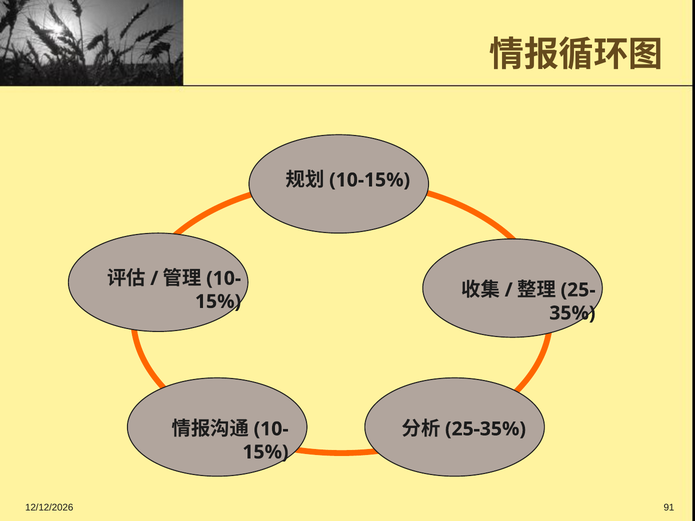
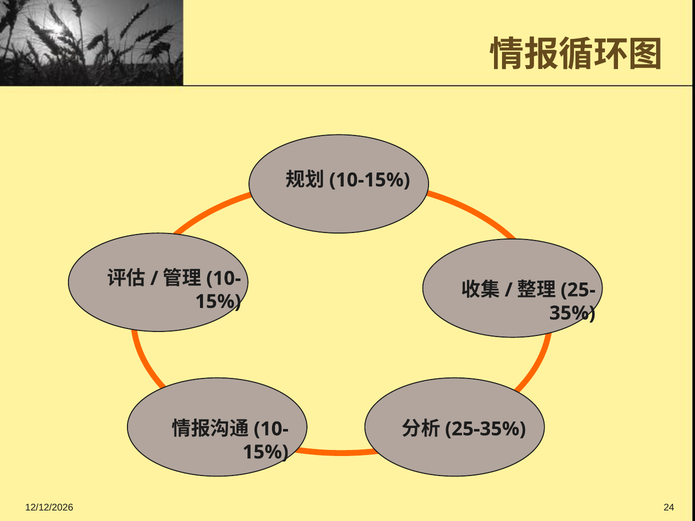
91: 91 -> 24
